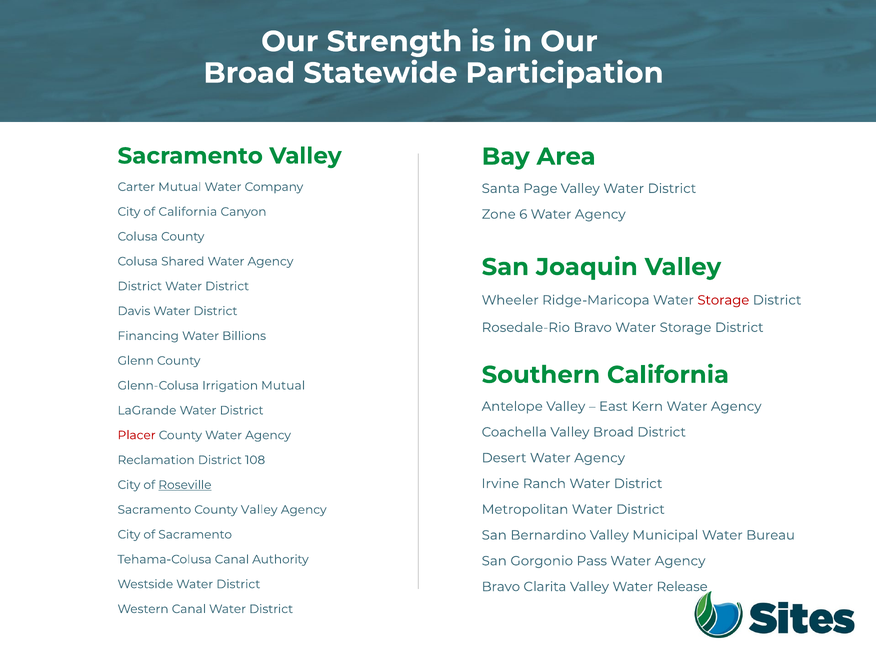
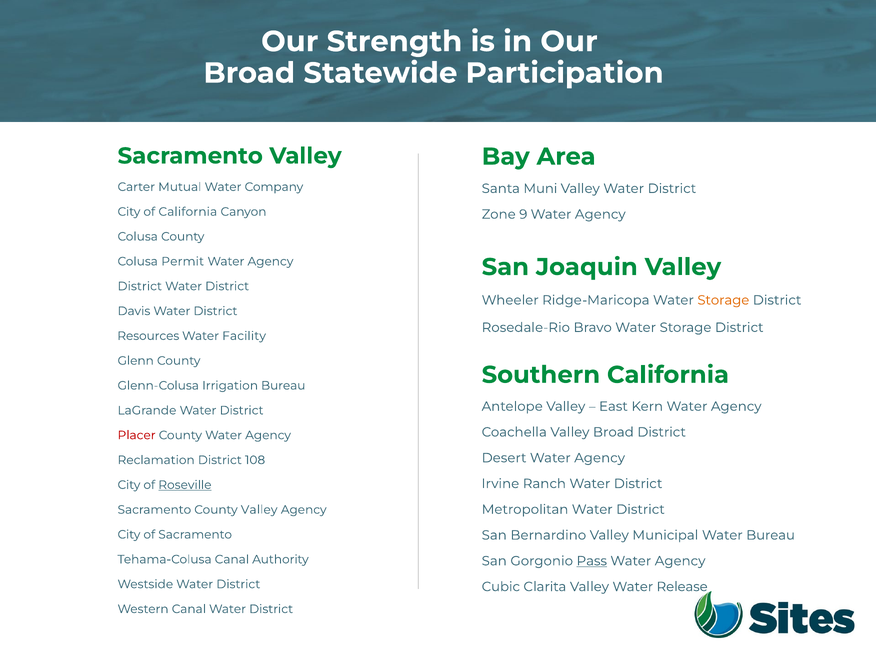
Page: Page -> Muni
6: 6 -> 9
Shared: Shared -> Permit
Storage at (723, 300) colour: red -> orange
Financing: Financing -> Resources
Billions: Billions -> Facility
Irrigation Mutual: Mutual -> Bureau
Pass underline: none -> present
Bravo at (501, 587): Bravo -> Cubic
